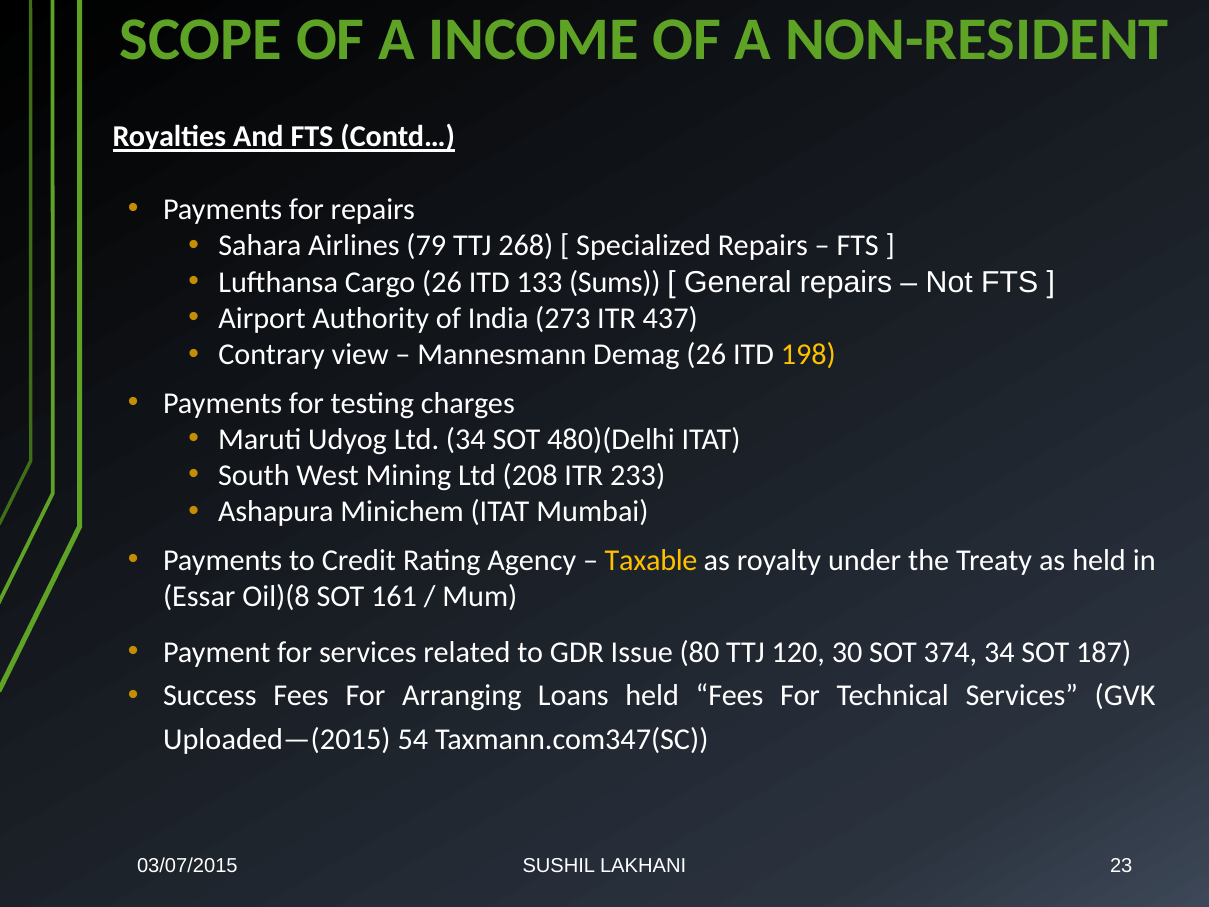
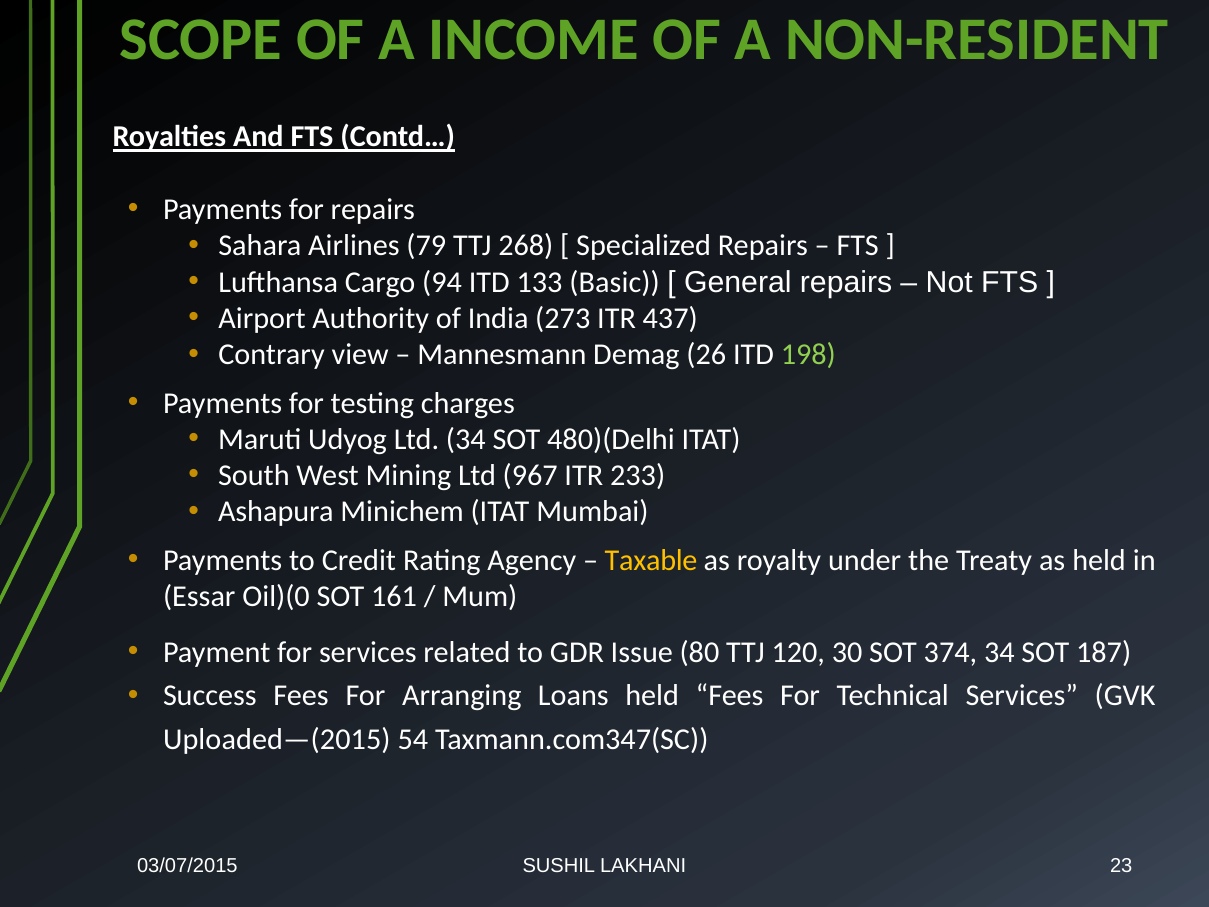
Cargo 26: 26 -> 94
Sums: Sums -> Basic
198 colour: yellow -> light green
208: 208 -> 967
Oil)(8: Oil)(8 -> Oil)(0
